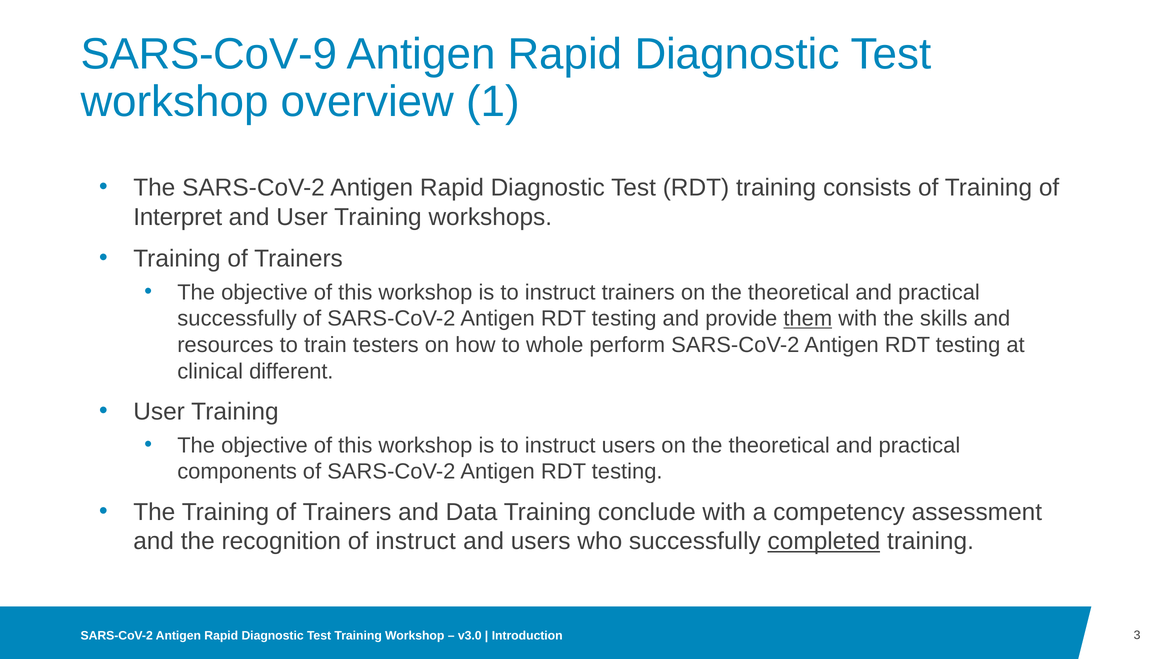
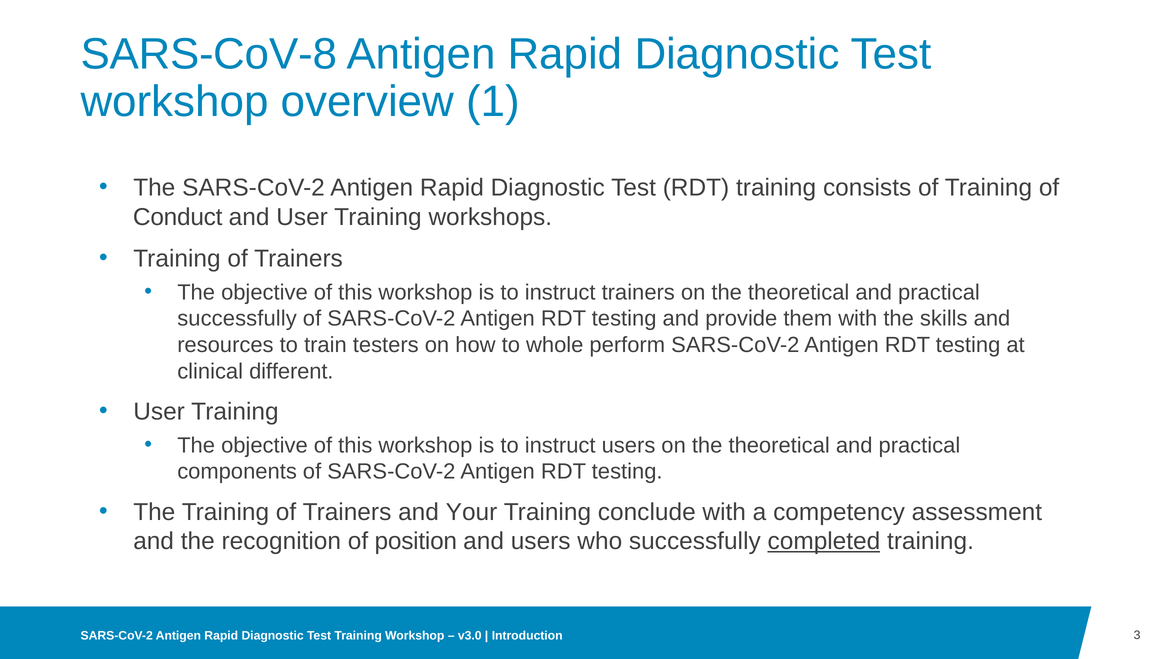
SARS-CoV-9: SARS-CoV-9 -> SARS-CoV-8
Interpret: Interpret -> Conduct
them underline: present -> none
Data: Data -> Your
of instruct: instruct -> position
